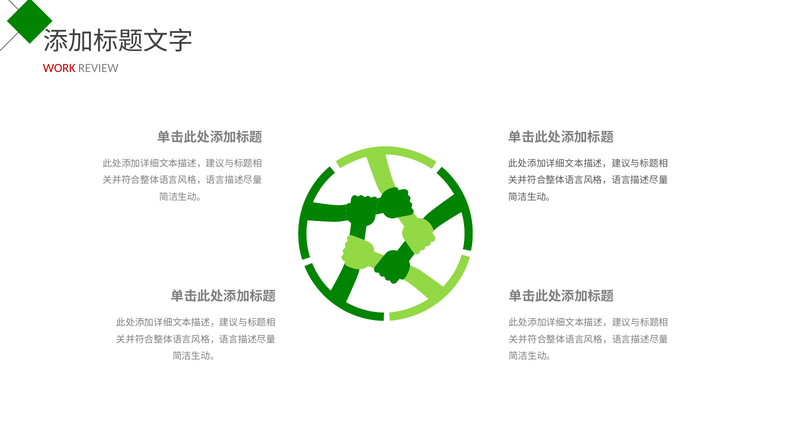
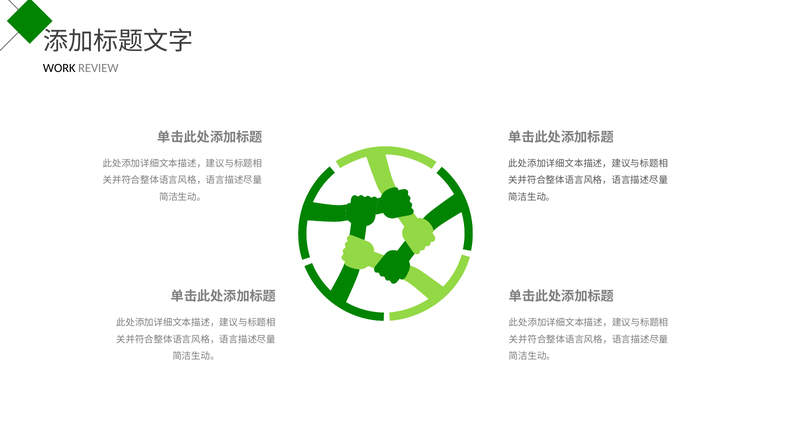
WORK colour: red -> black
